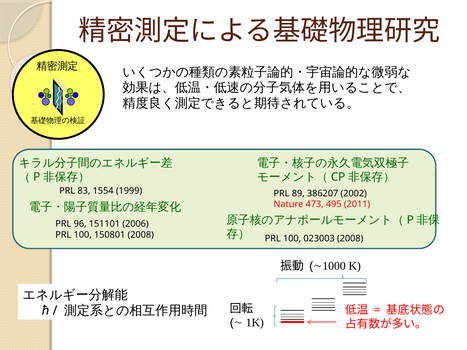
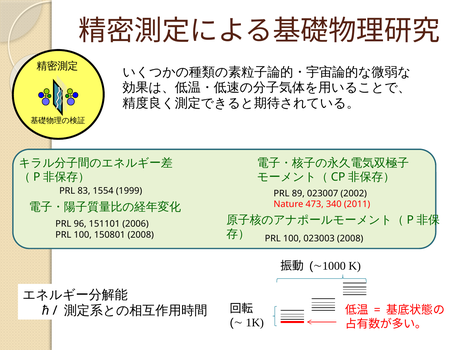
386207: 386207 -> 023007
495: 495 -> 340
